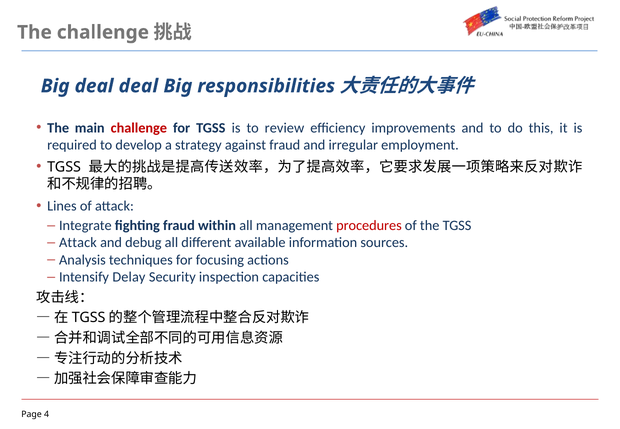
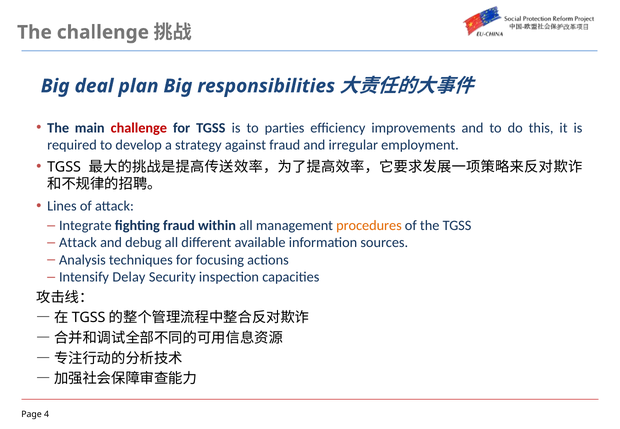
deal deal: deal -> plan
review: review -> parties
procedures colour: red -> orange
